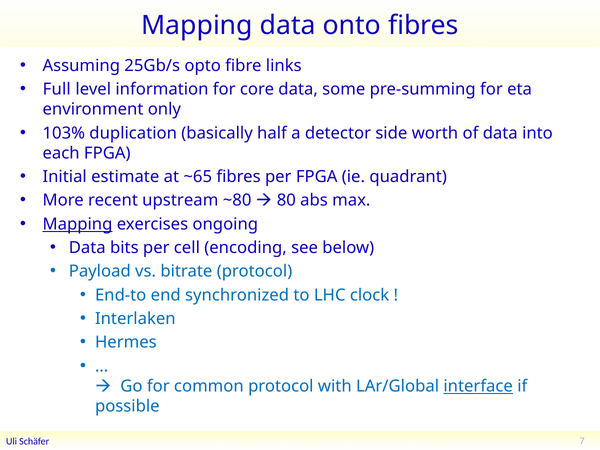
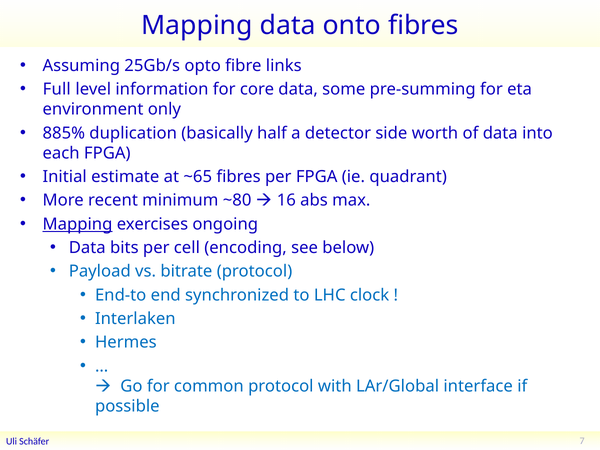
103%: 103% -> 885%
upstream: upstream -> minimum
80: 80 -> 16
interface underline: present -> none
